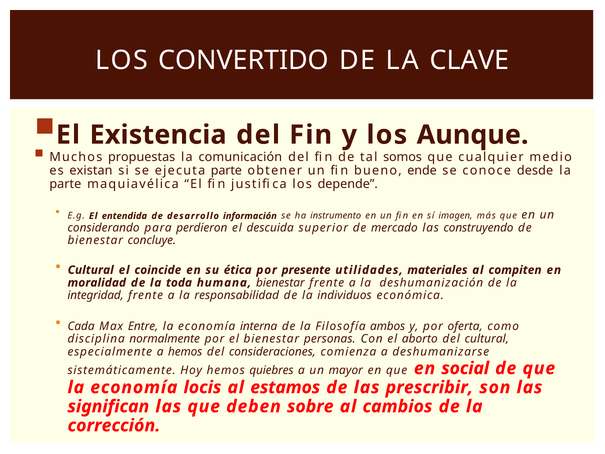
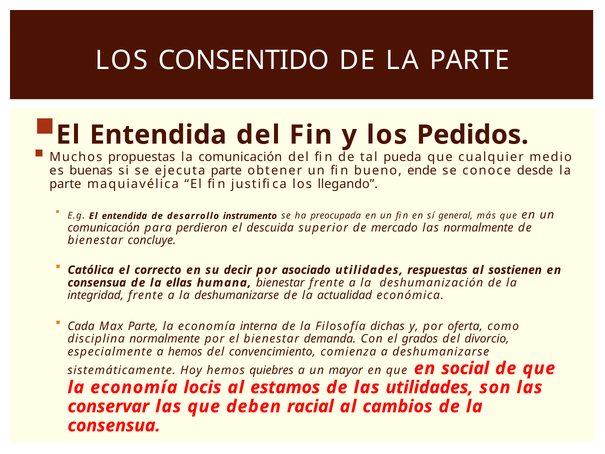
CONVERTIDO: CONVERTIDO -> CONSENTIDO
DE LA CLAVE: CLAVE -> PARTE
Existencia at (158, 135): Existencia -> Entendida
Aunque: Aunque -> Pedidos
somos: somos -> pueda
existan: existan -> buenas
depende: depende -> llegando
información: información -> instrumento
instrumento: instrumento -> preocupada
imagen: imagen -> general
considerando at (104, 228): considerando -> comunicación
las construyendo: construyendo -> normalmente
Cultural at (91, 270): Cultural -> Católica
coincide: coincide -> correcto
ética: ética -> decir
presente: presente -> asociado
materiales: materiales -> respuestas
compiten: compiten -> sostienen
moralidad at (97, 283): moralidad -> consensua
toda: toda -> ellas
la responsabilidad: responsabilidad -> deshumanizarse
individuos: individuos -> actualidad
Max Entre: Entre -> Parte
ambos: ambos -> dichas
personas: personas -> demanda
aborto: aborto -> grados
del cultural: cultural -> divorcio
consideraciones: consideraciones -> convencimiento
las prescribir: prescribir -> utilidades
significan: significan -> conservar
sobre: sobre -> racial
corrección at (114, 425): corrección -> consensua
